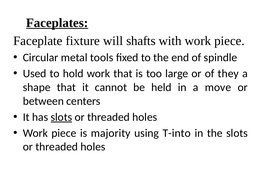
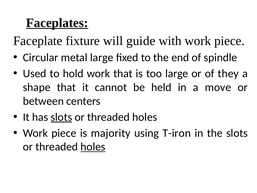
shafts: shafts -> guide
metal tools: tools -> large
T-into: T-into -> T-iron
holes at (93, 147) underline: none -> present
